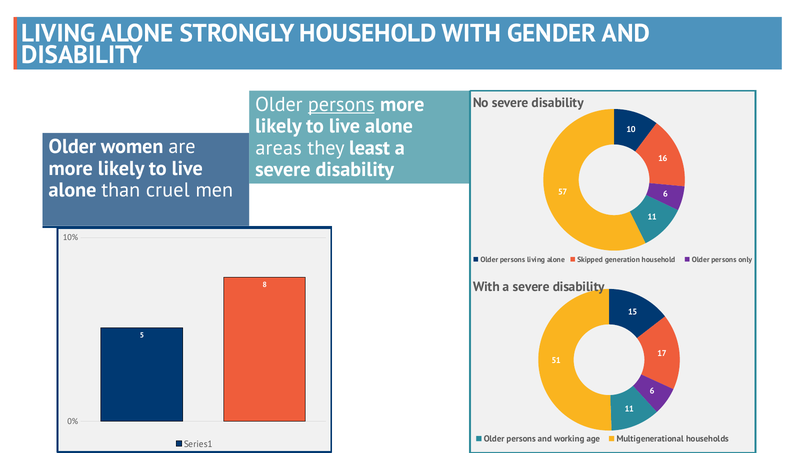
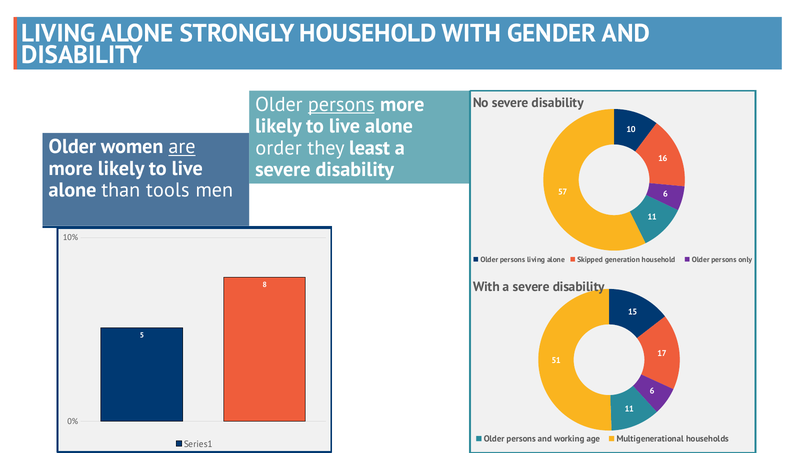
are underline: none -> present
areas: areas -> order
cruel: cruel -> tools
